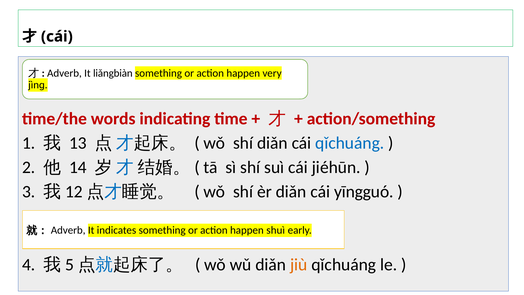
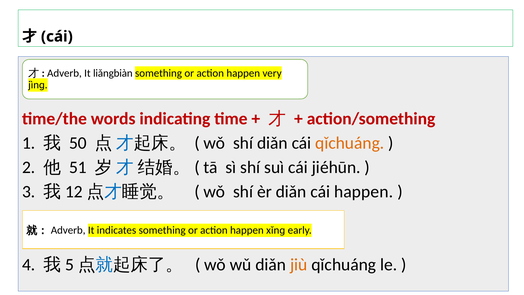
13: 13 -> 50
qǐchuáng at (350, 143) colour: blue -> orange
14: 14 -> 51
cái yīngguó: yīngguó -> happen
shuì: shuì -> xǐnɡ
